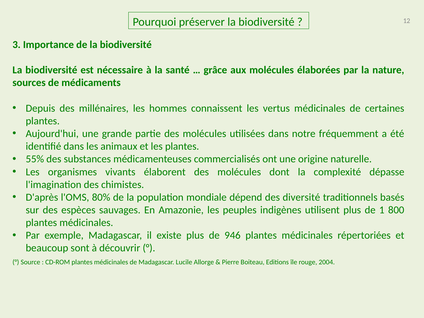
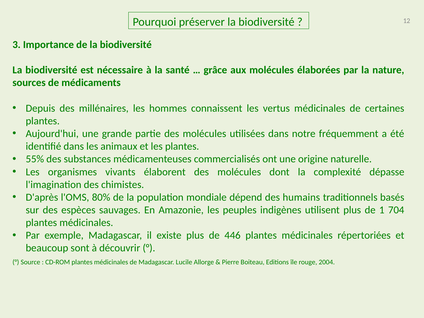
diversité: diversité -> humains
800: 800 -> 704
946: 946 -> 446
